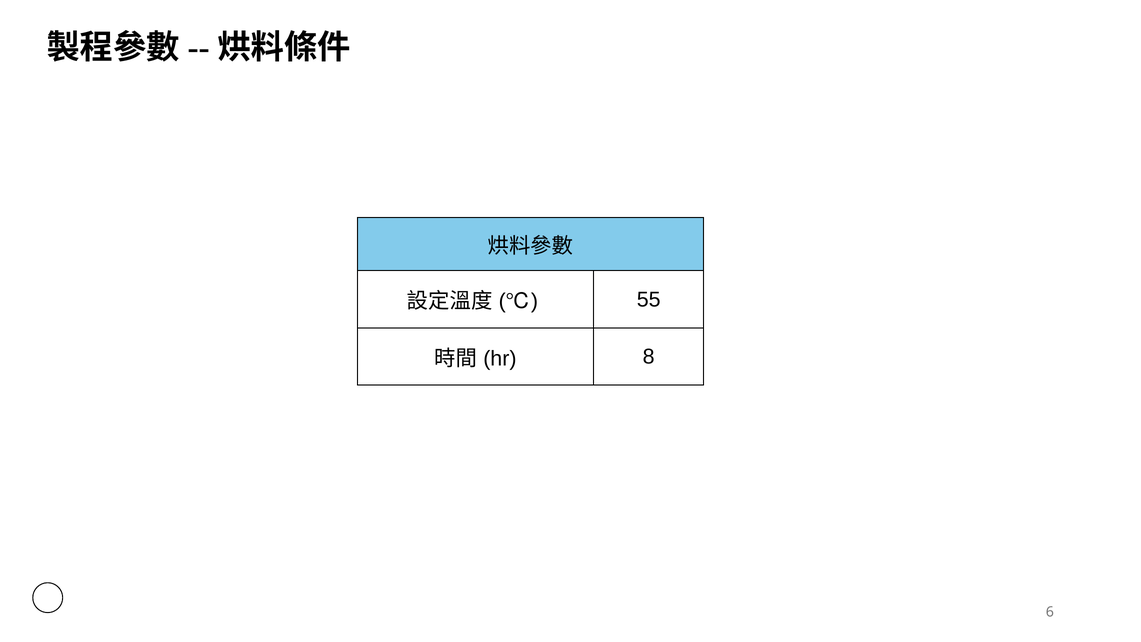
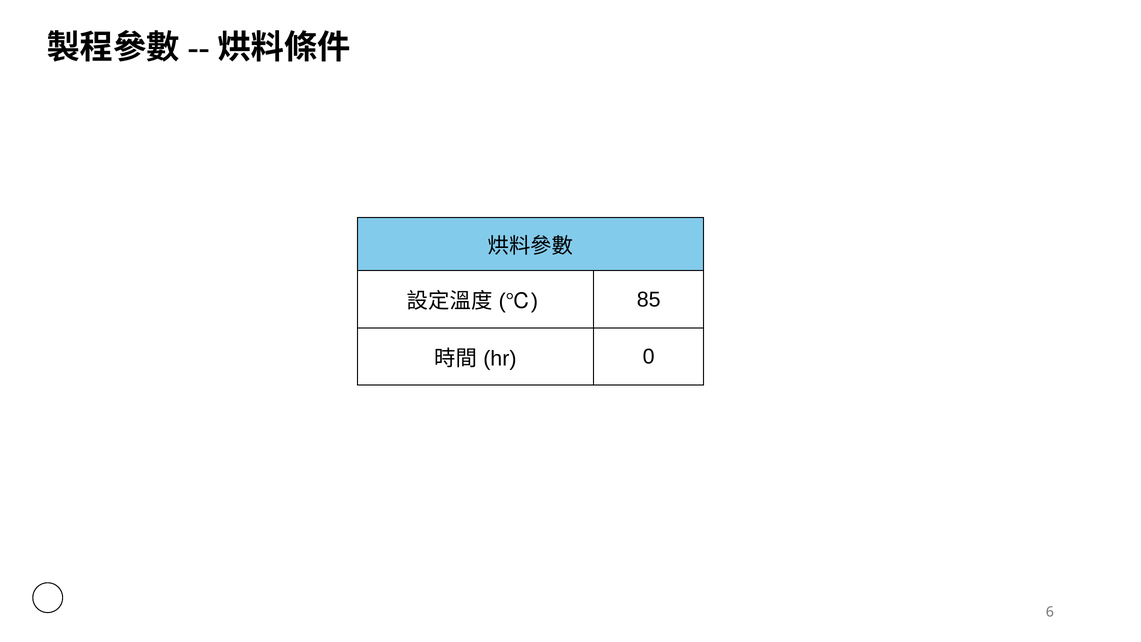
55: 55 -> 85
8: 8 -> 0
